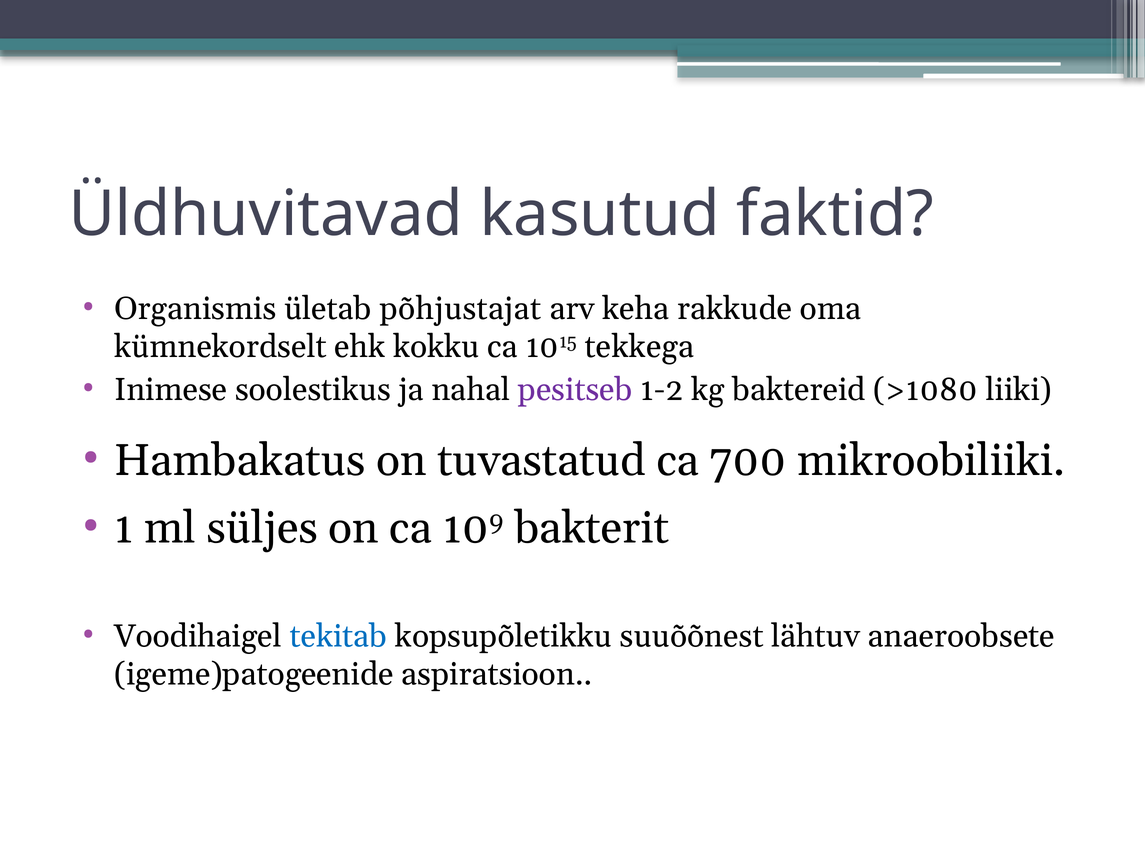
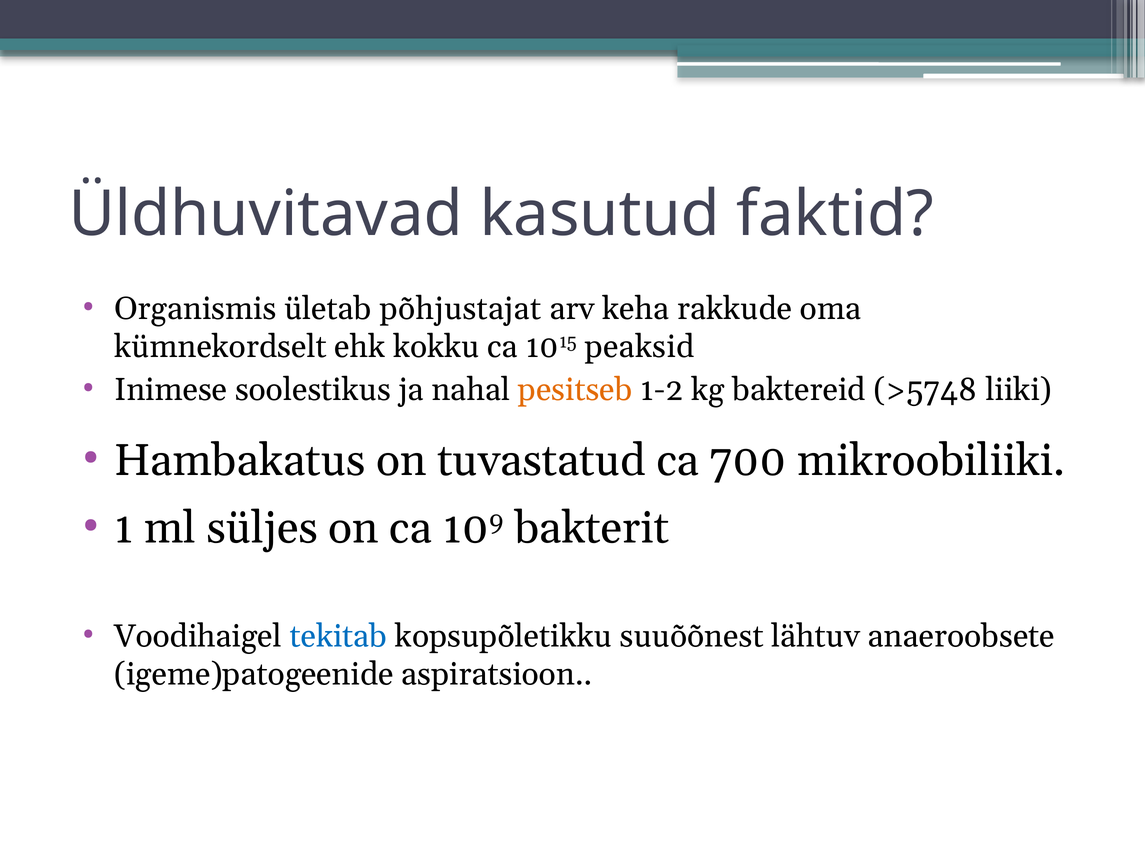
tekkega: tekkega -> peaksid
pesitseb colour: purple -> orange
>1080: >1080 -> >5748
